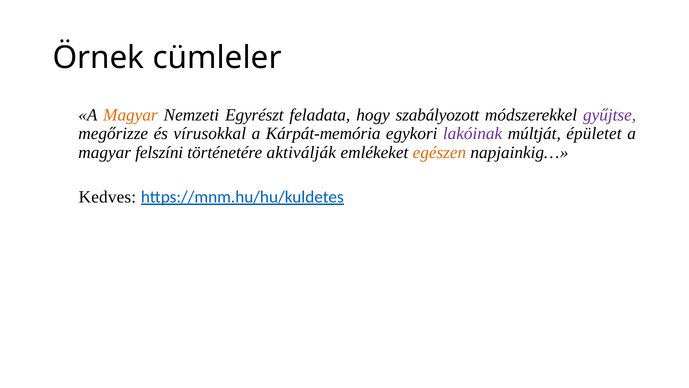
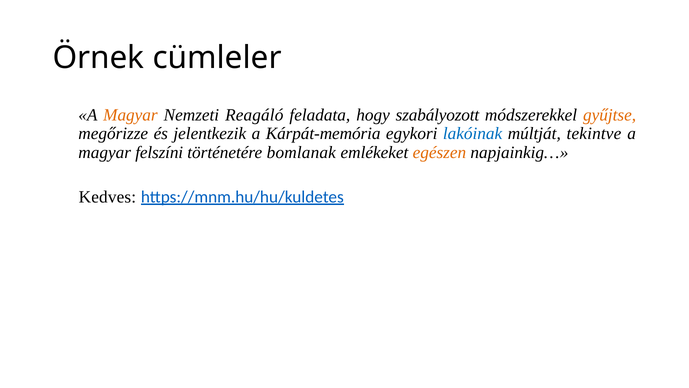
Egyrészt: Egyrészt -> Reagáló
gyűjtse colour: purple -> orange
vírusokkal: vírusokkal -> jelentkezik
lakóinak colour: purple -> blue
épületet: épületet -> tekintve
aktiválják: aktiválják -> bomlanak
